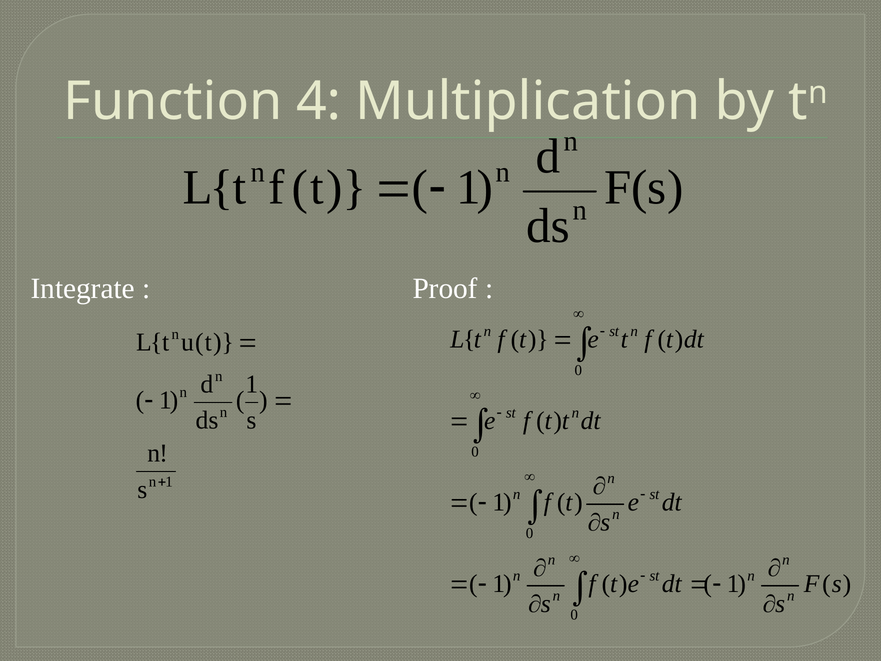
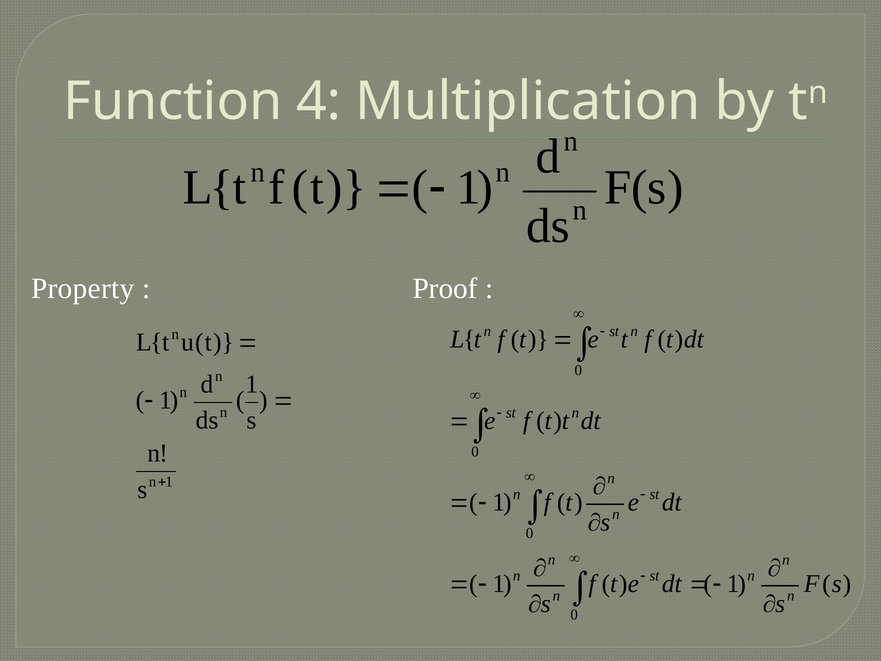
Integrate: Integrate -> Property
